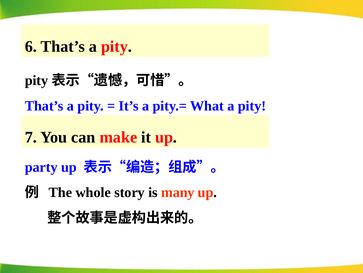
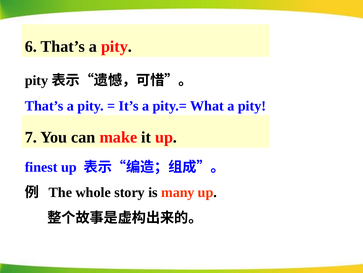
party: party -> finest
